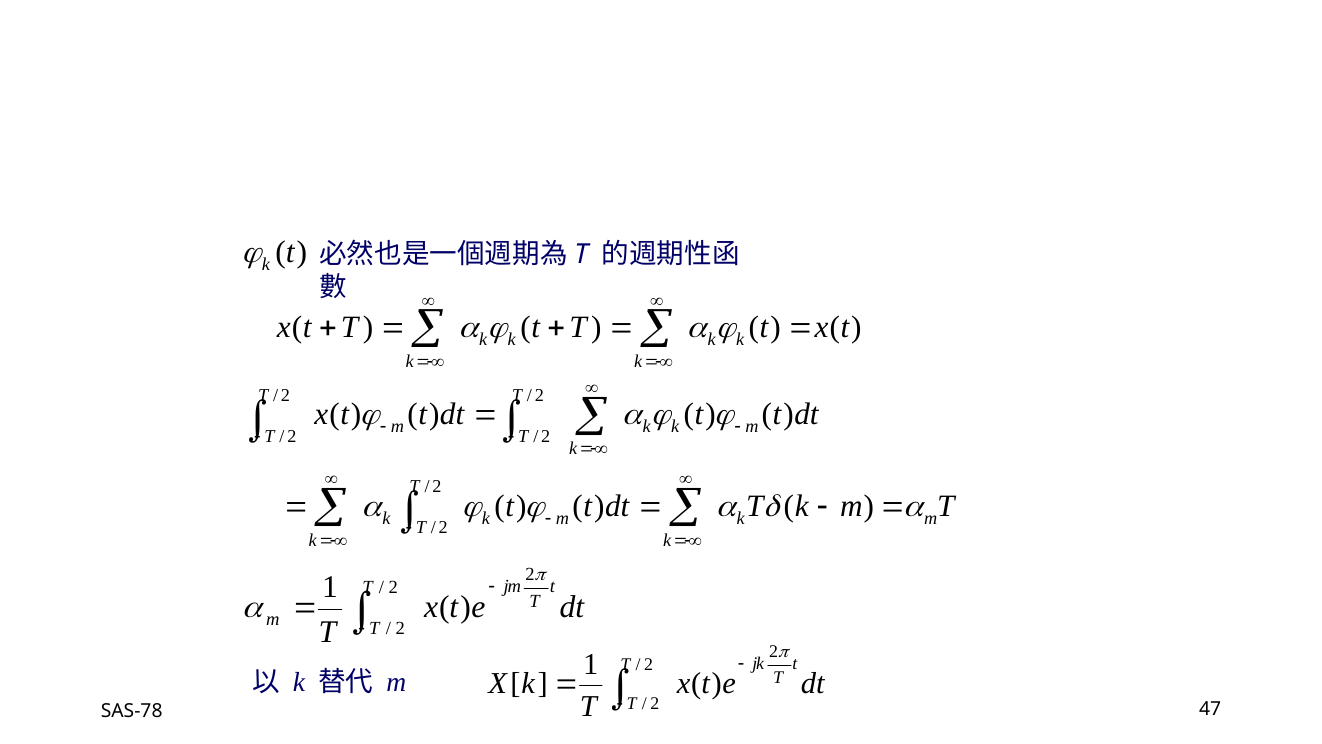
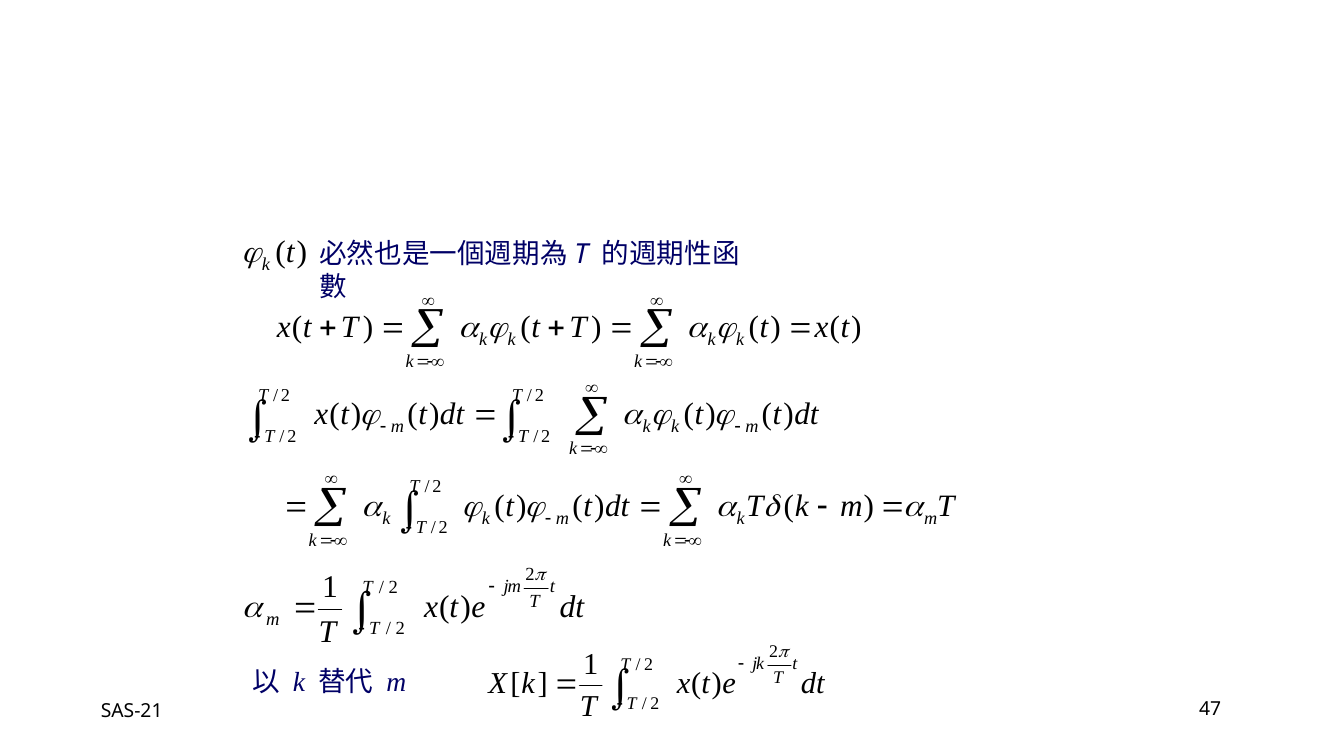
SAS-78: SAS-78 -> SAS-21
